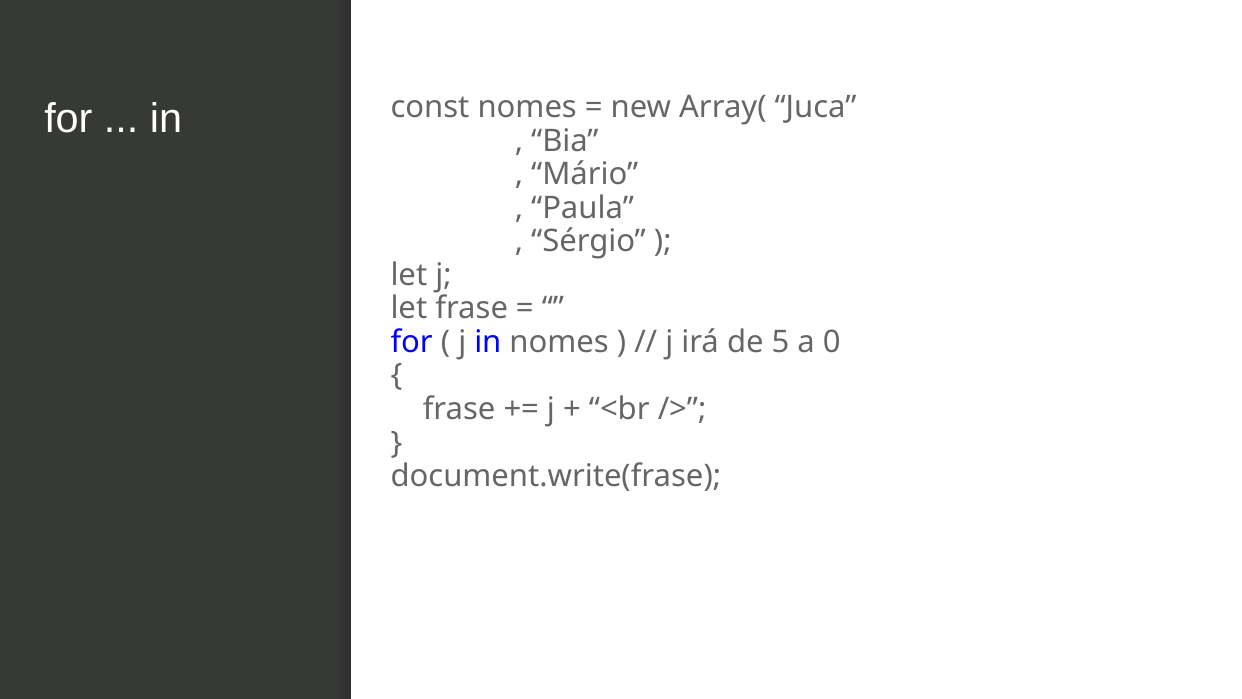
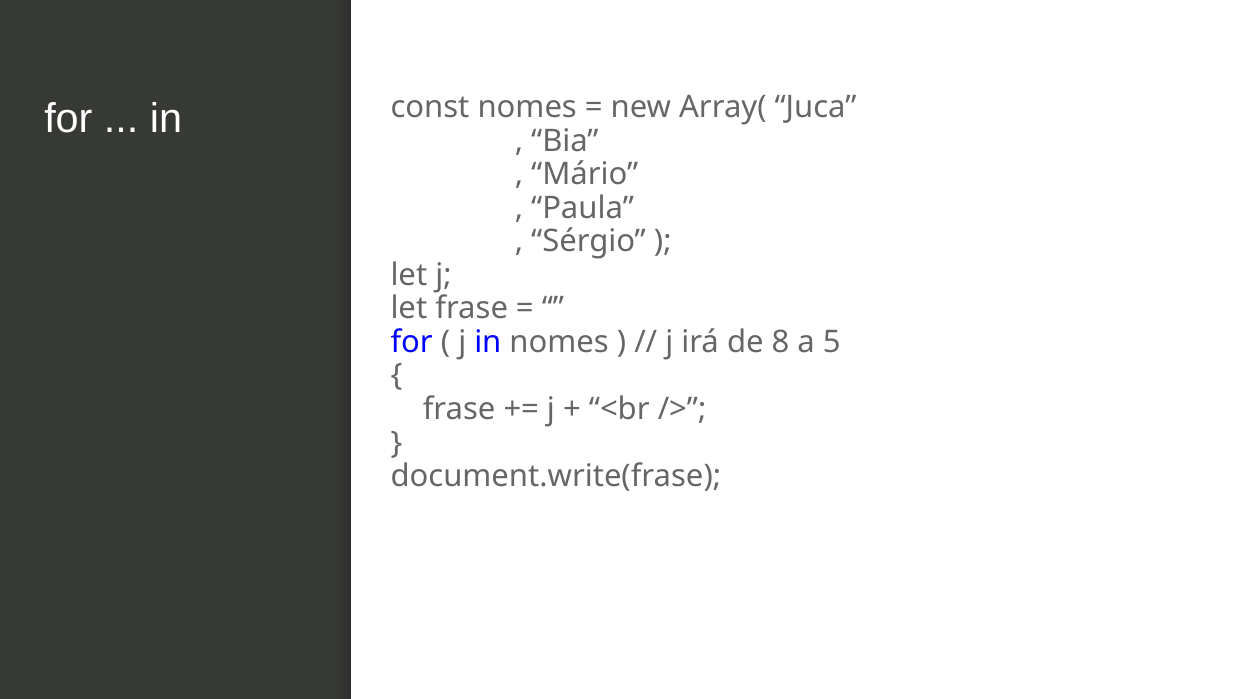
5: 5 -> 8
0: 0 -> 5
